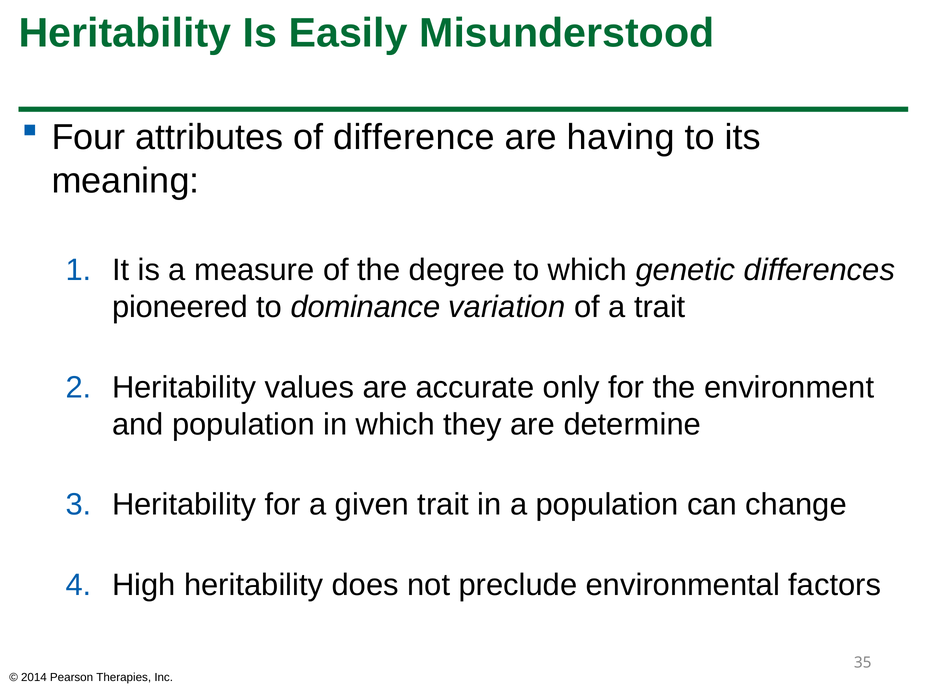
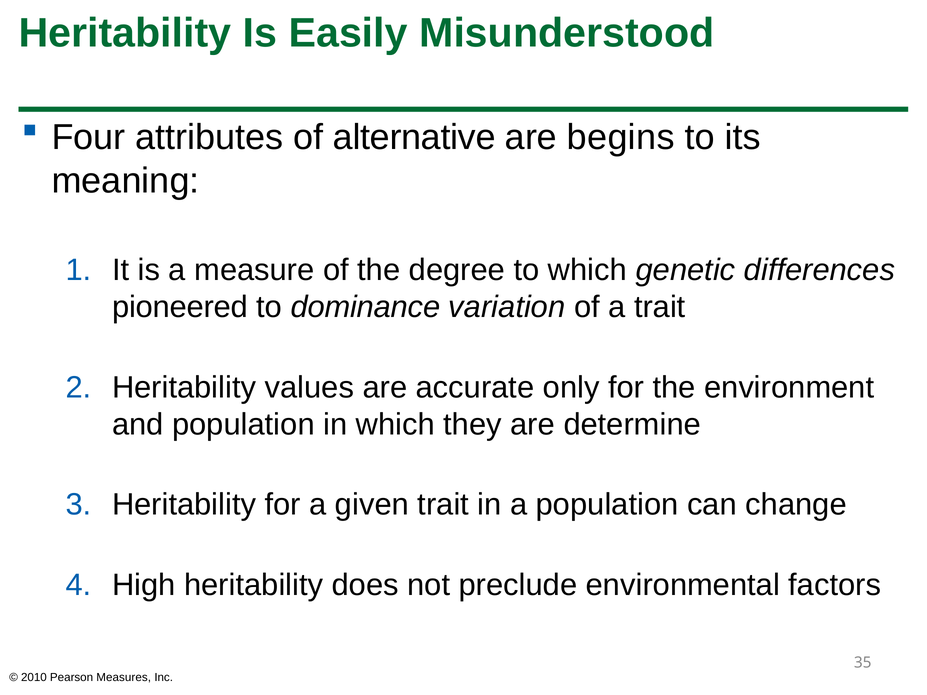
difference: difference -> alternative
having: having -> begins
2014: 2014 -> 2010
Therapies: Therapies -> Measures
